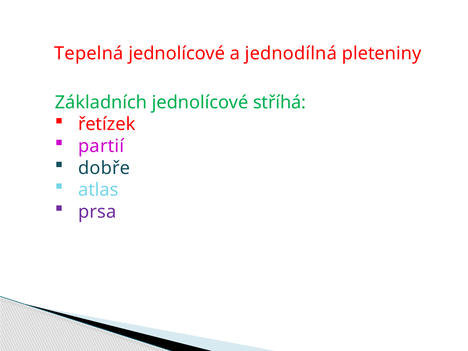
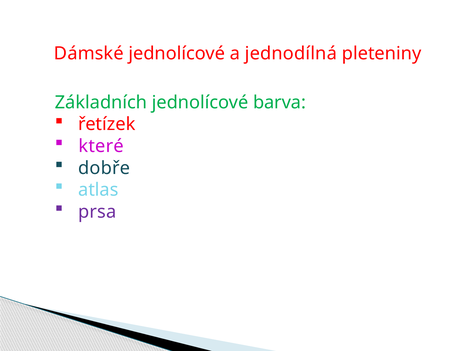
Tepelná: Tepelná -> Dámské
stříhá: stříhá -> barva
partií: partií -> které
